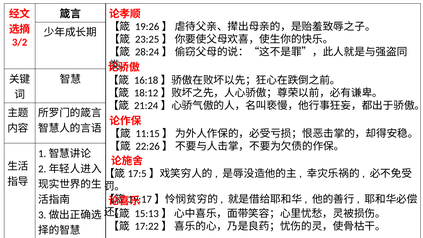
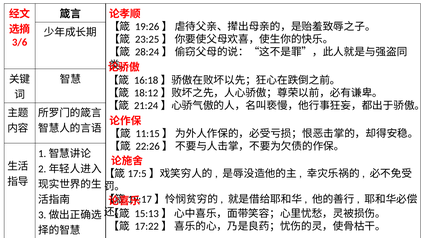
3/2: 3/2 -> 3/6
